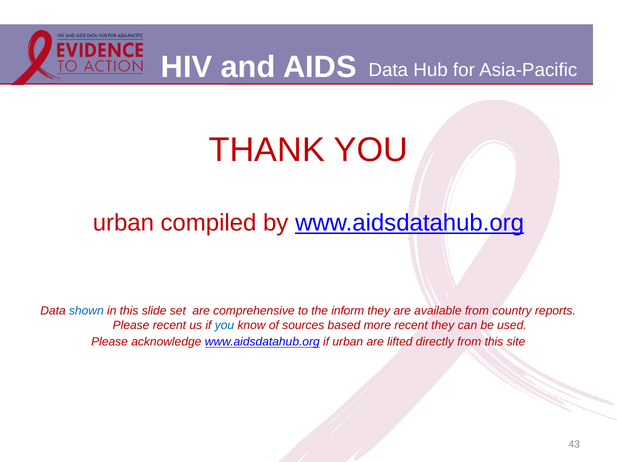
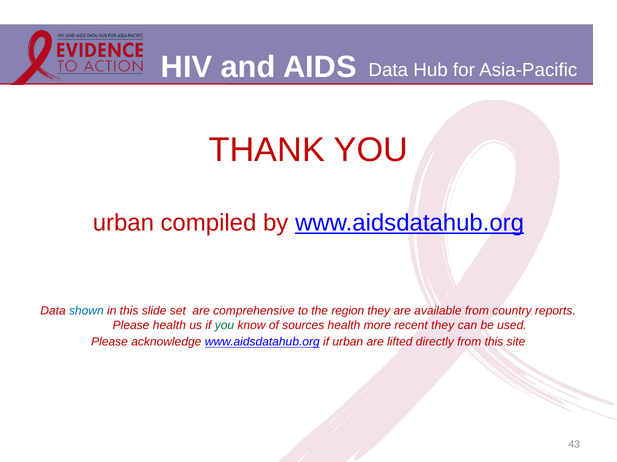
inform: inform -> region
Please recent: recent -> health
you at (224, 326) colour: blue -> green
sources based: based -> health
